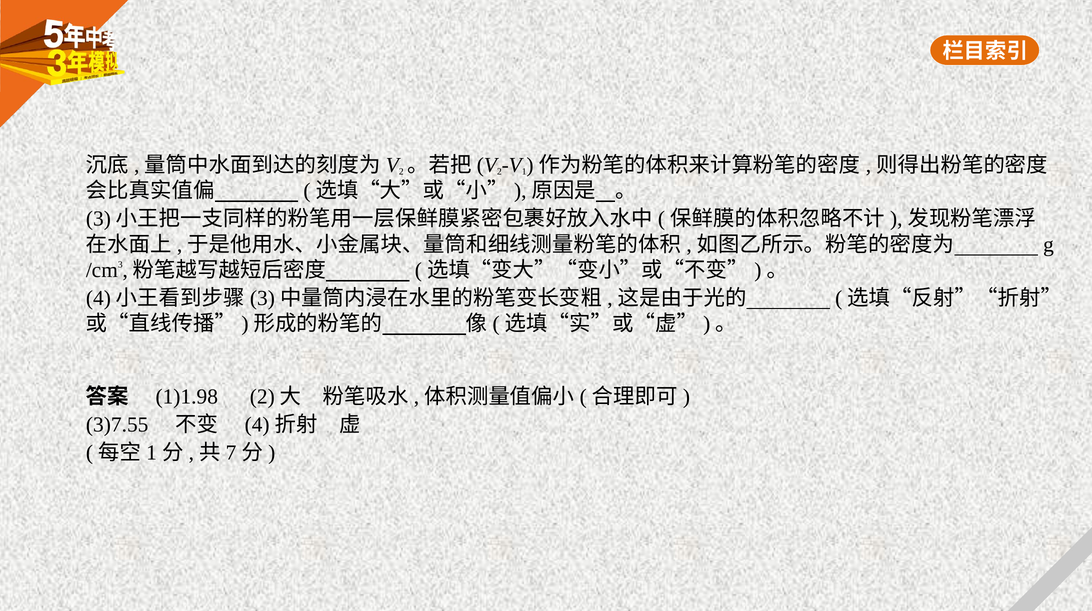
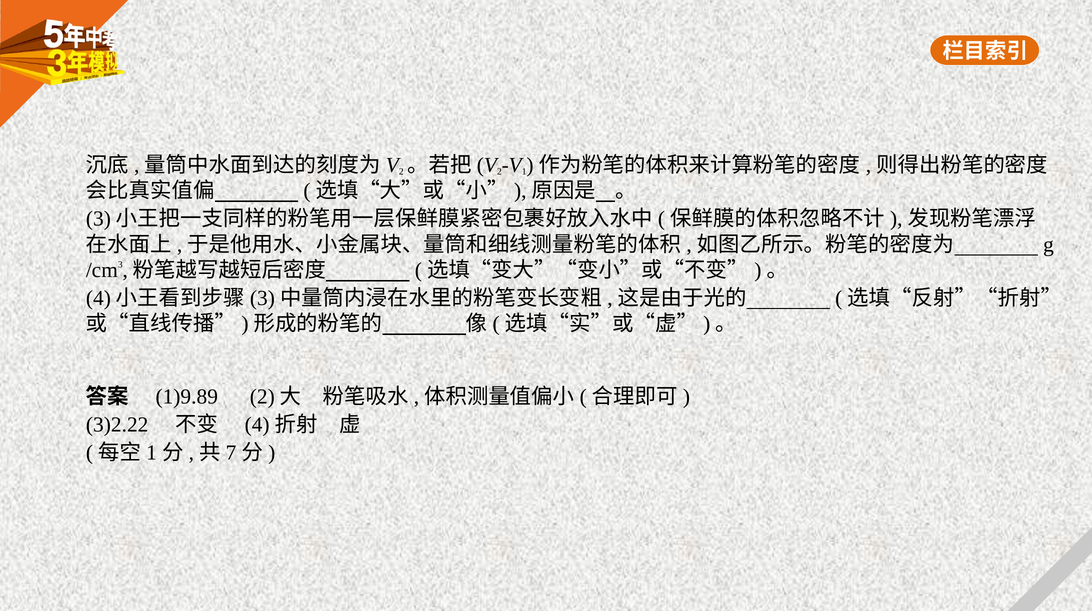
1)1.98: 1)1.98 -> 1)9.89
3)7.55: 3)7.55 -> 3)2.22
